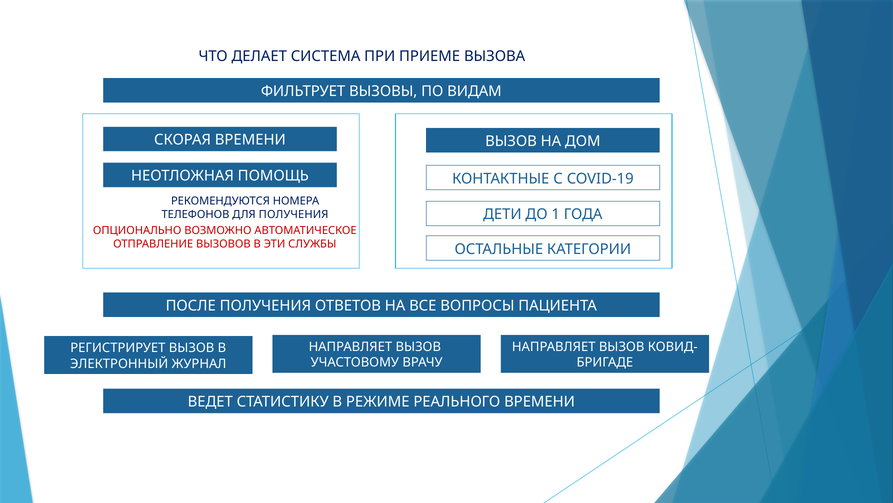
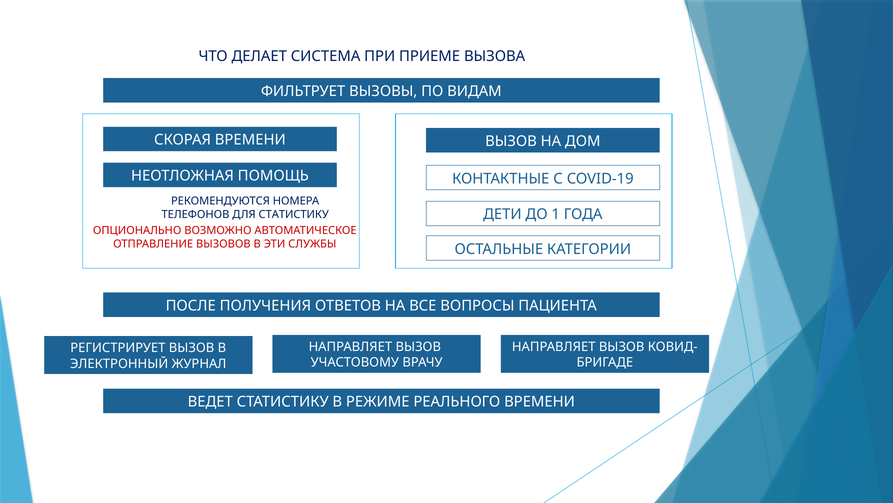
ДЛЯ ПОЛУЧЕНИЯ: ПОЛУЧЕНИЯ -> СТАТИСТИКУ
